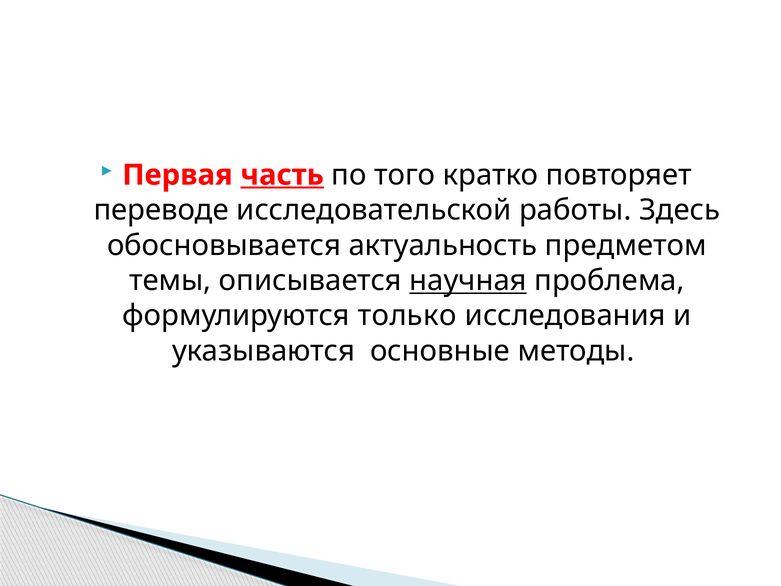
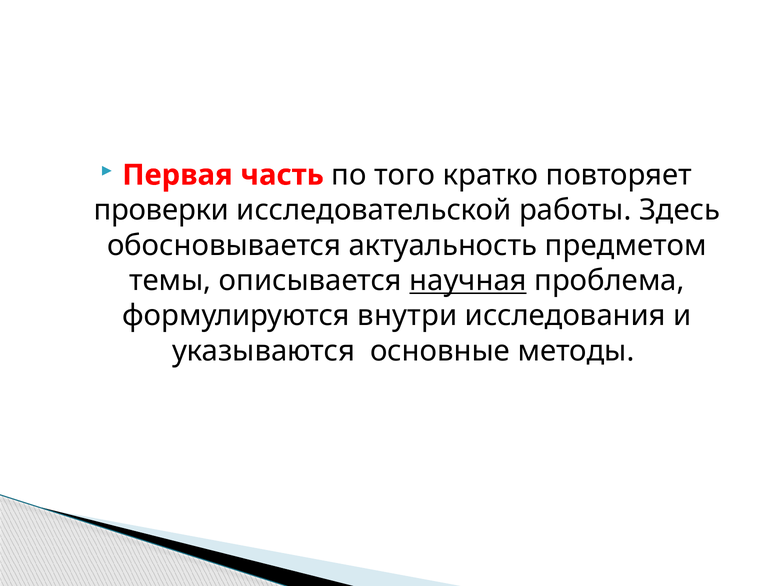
часть underline: present -> none
переводе: переводе -> проверки
только: только -> внутри
